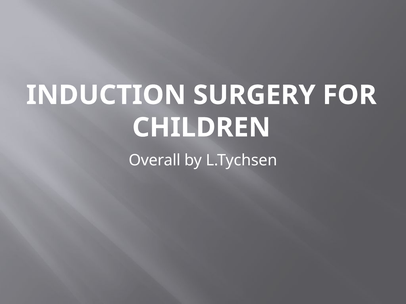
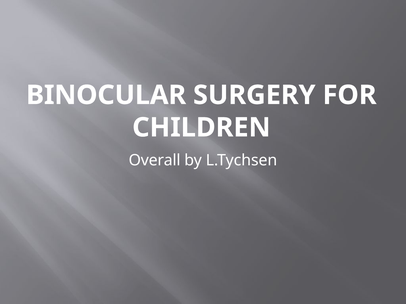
INDUCTION: INDUCTION -> BINOCULAR
